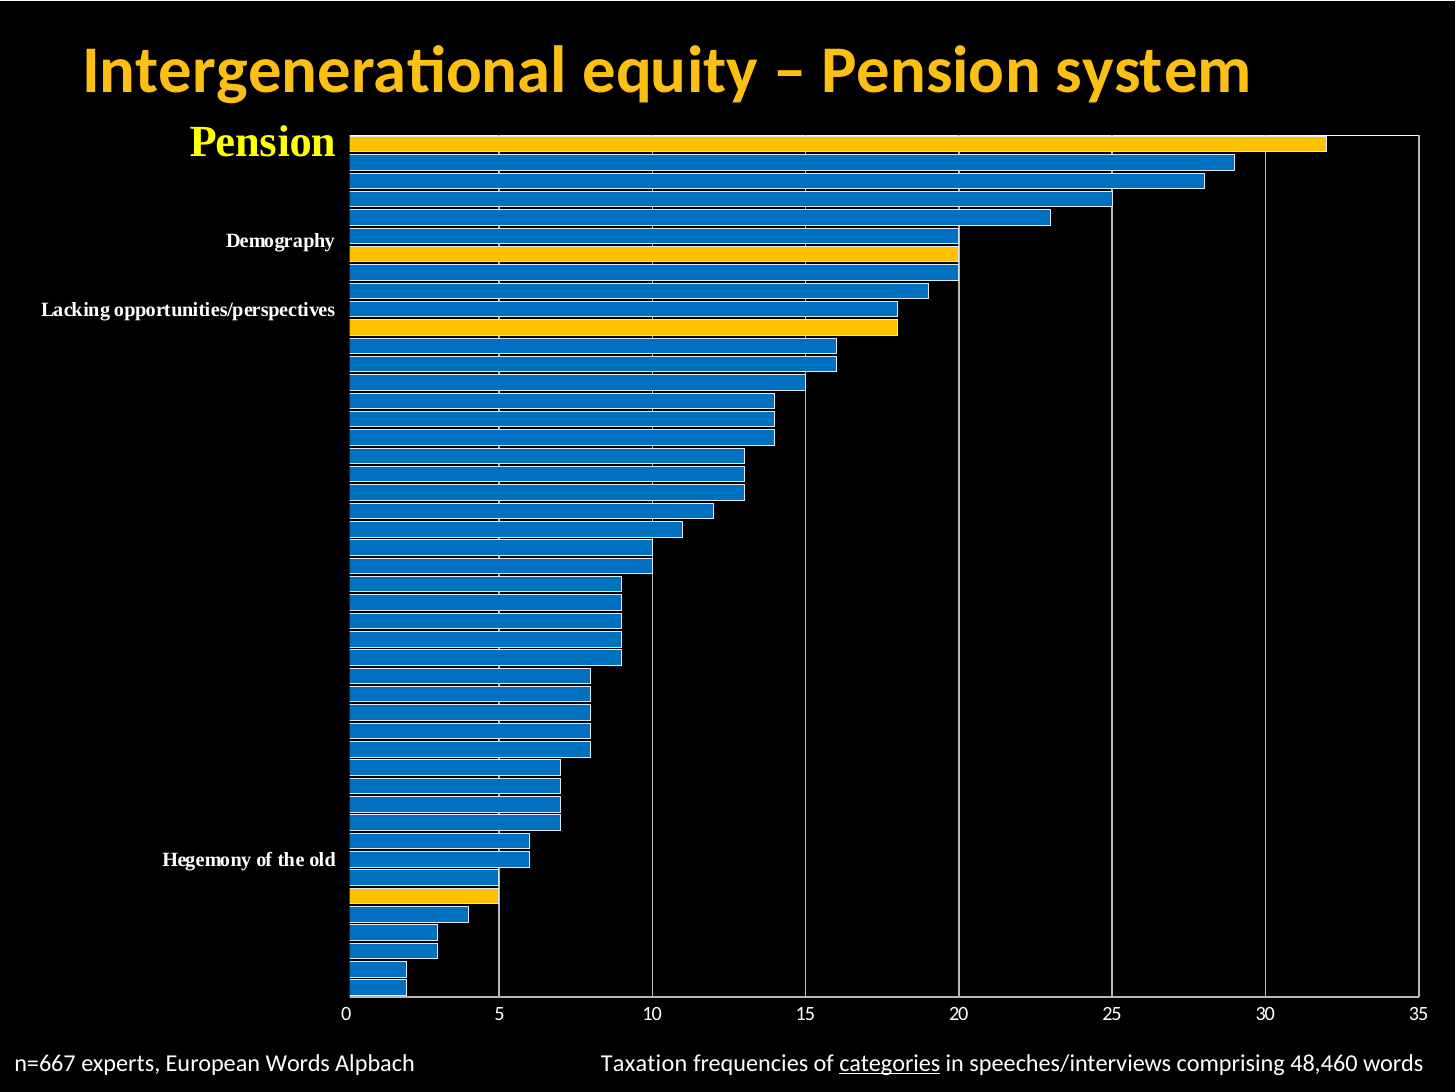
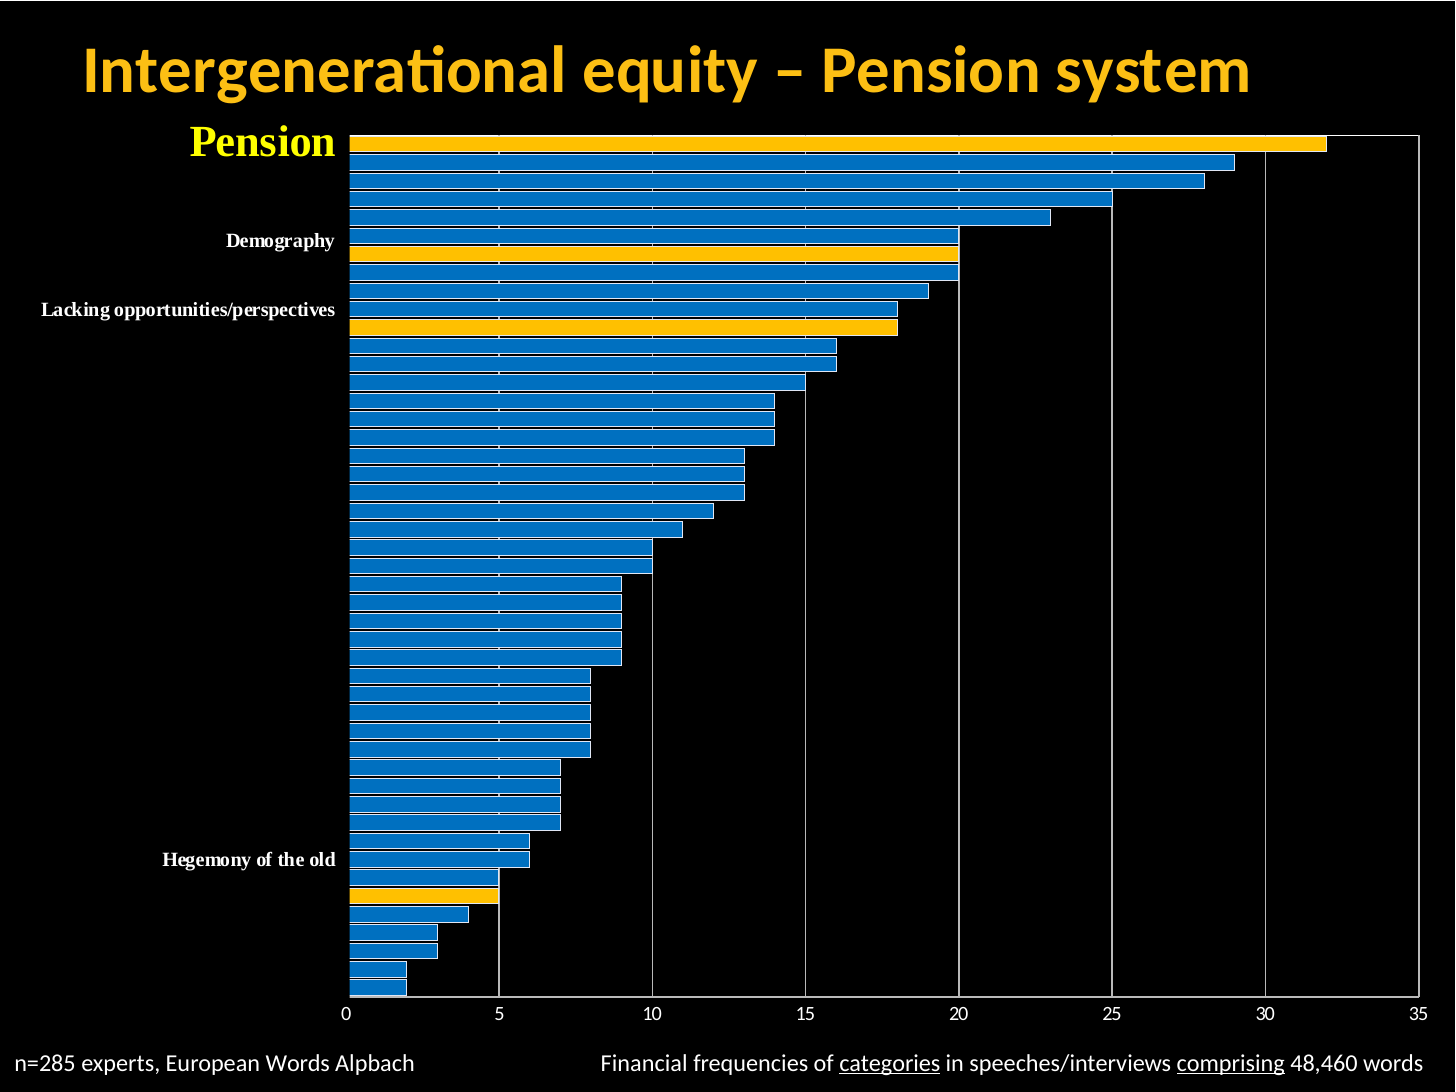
n=667: n=667 -> n=285
Taxation: Taxation -> Financial
comprising underline: none -> present
